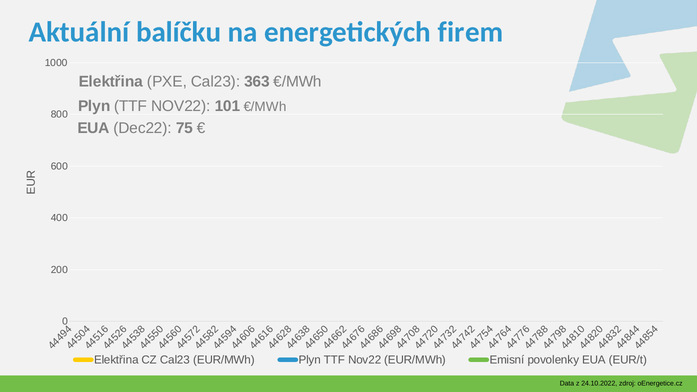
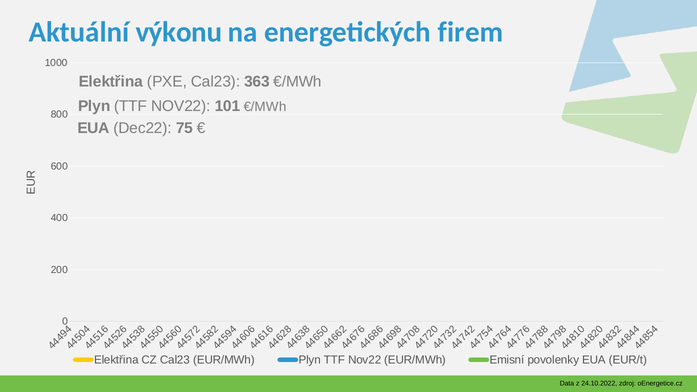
balíčku: balíčku -> výkonu
